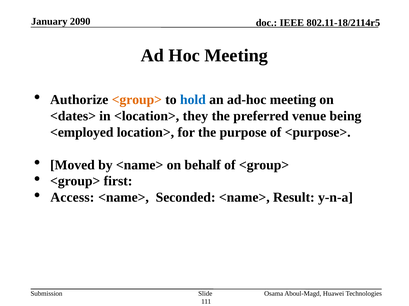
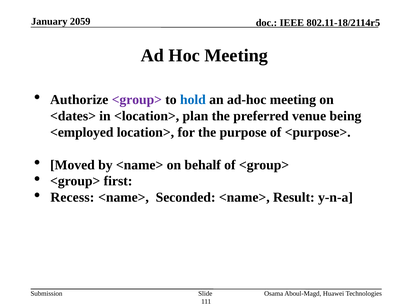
2090: 2090 -> 2059
<group> at (137, 100) colour: orange -> purple
they: they -> plan
Access: Access -> Recess
